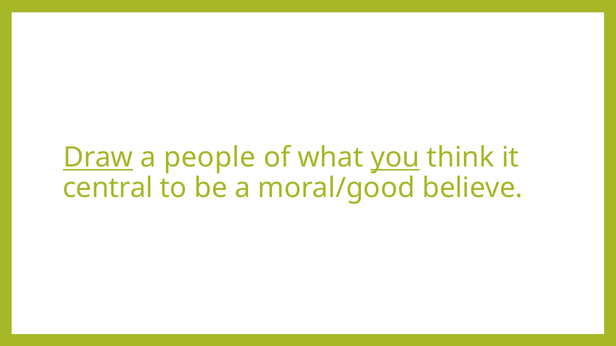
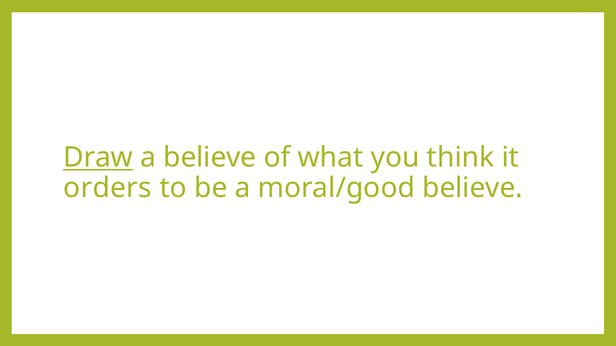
a people: people -> believe
you underline: present -> none
central: central -> orders
